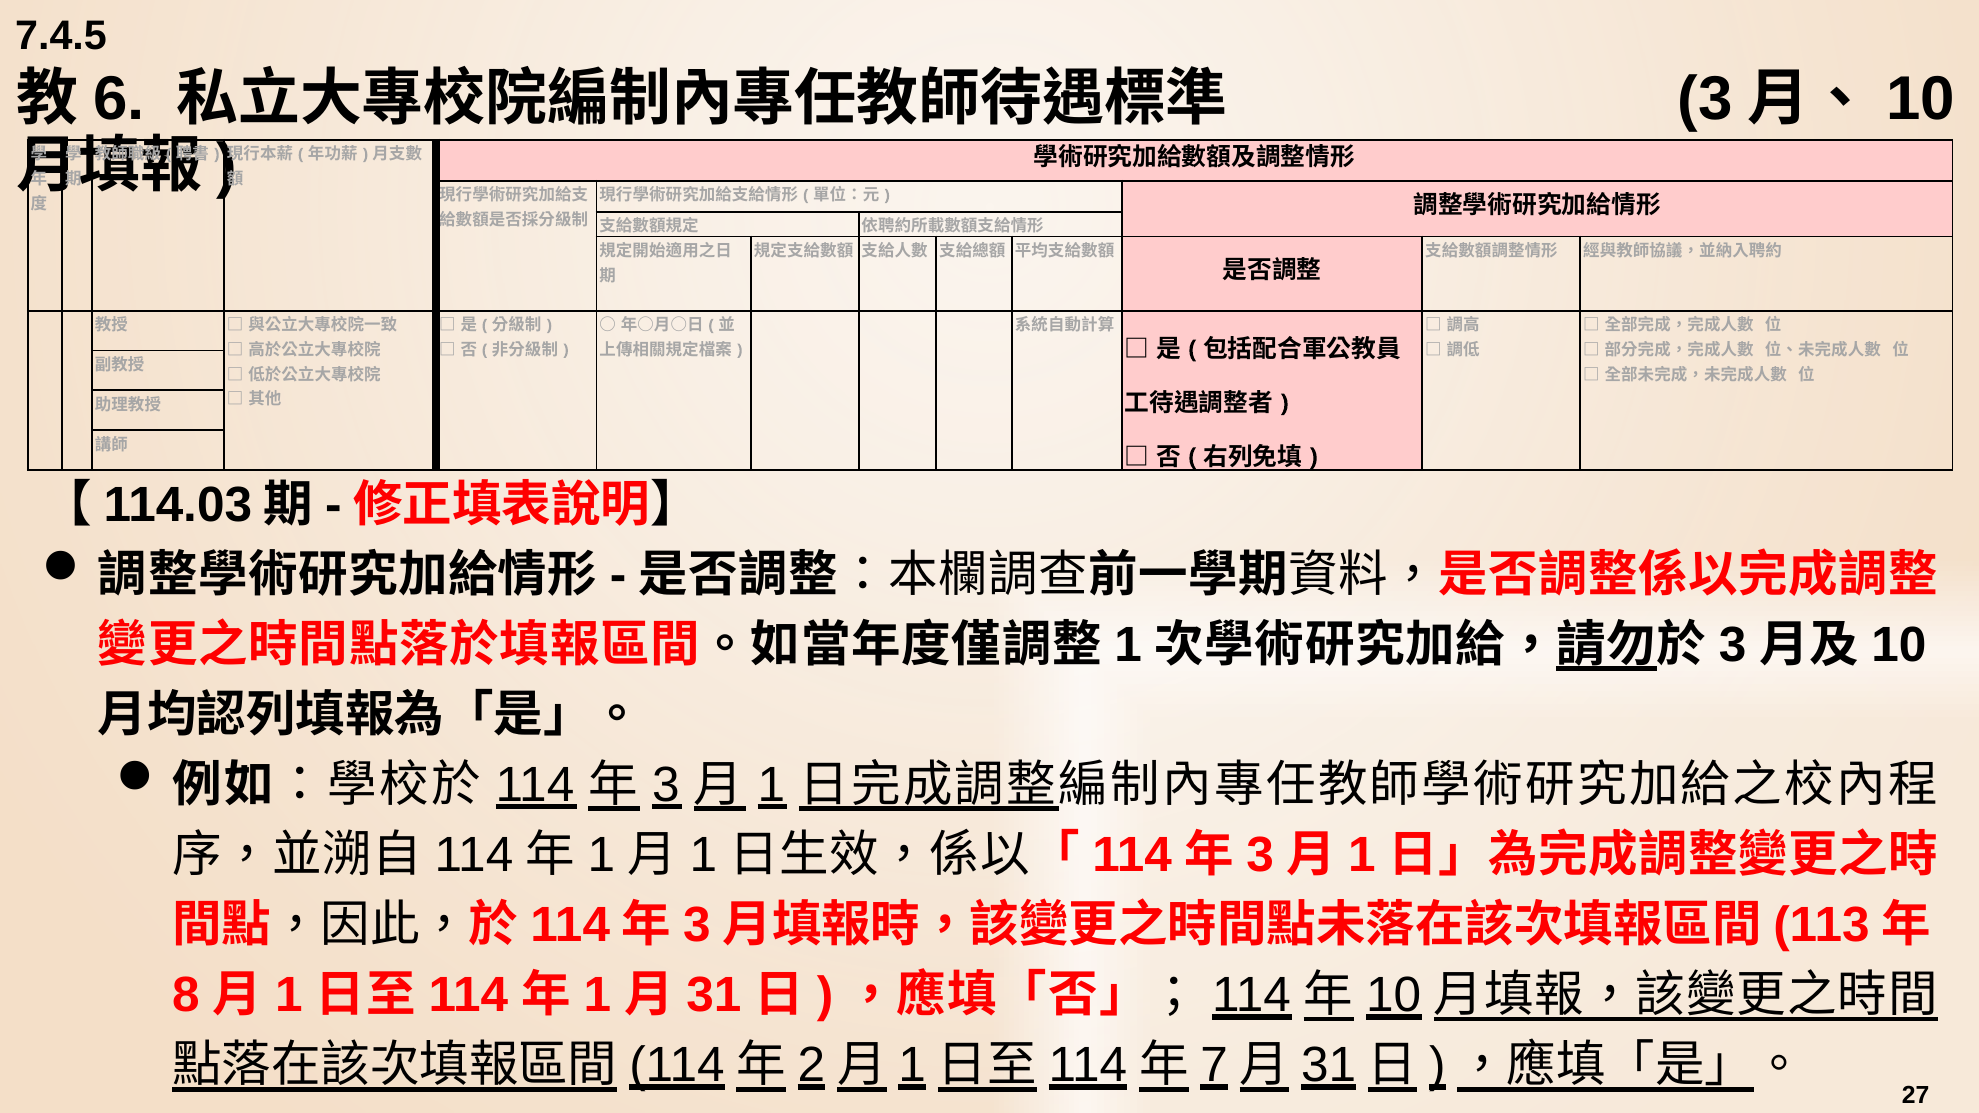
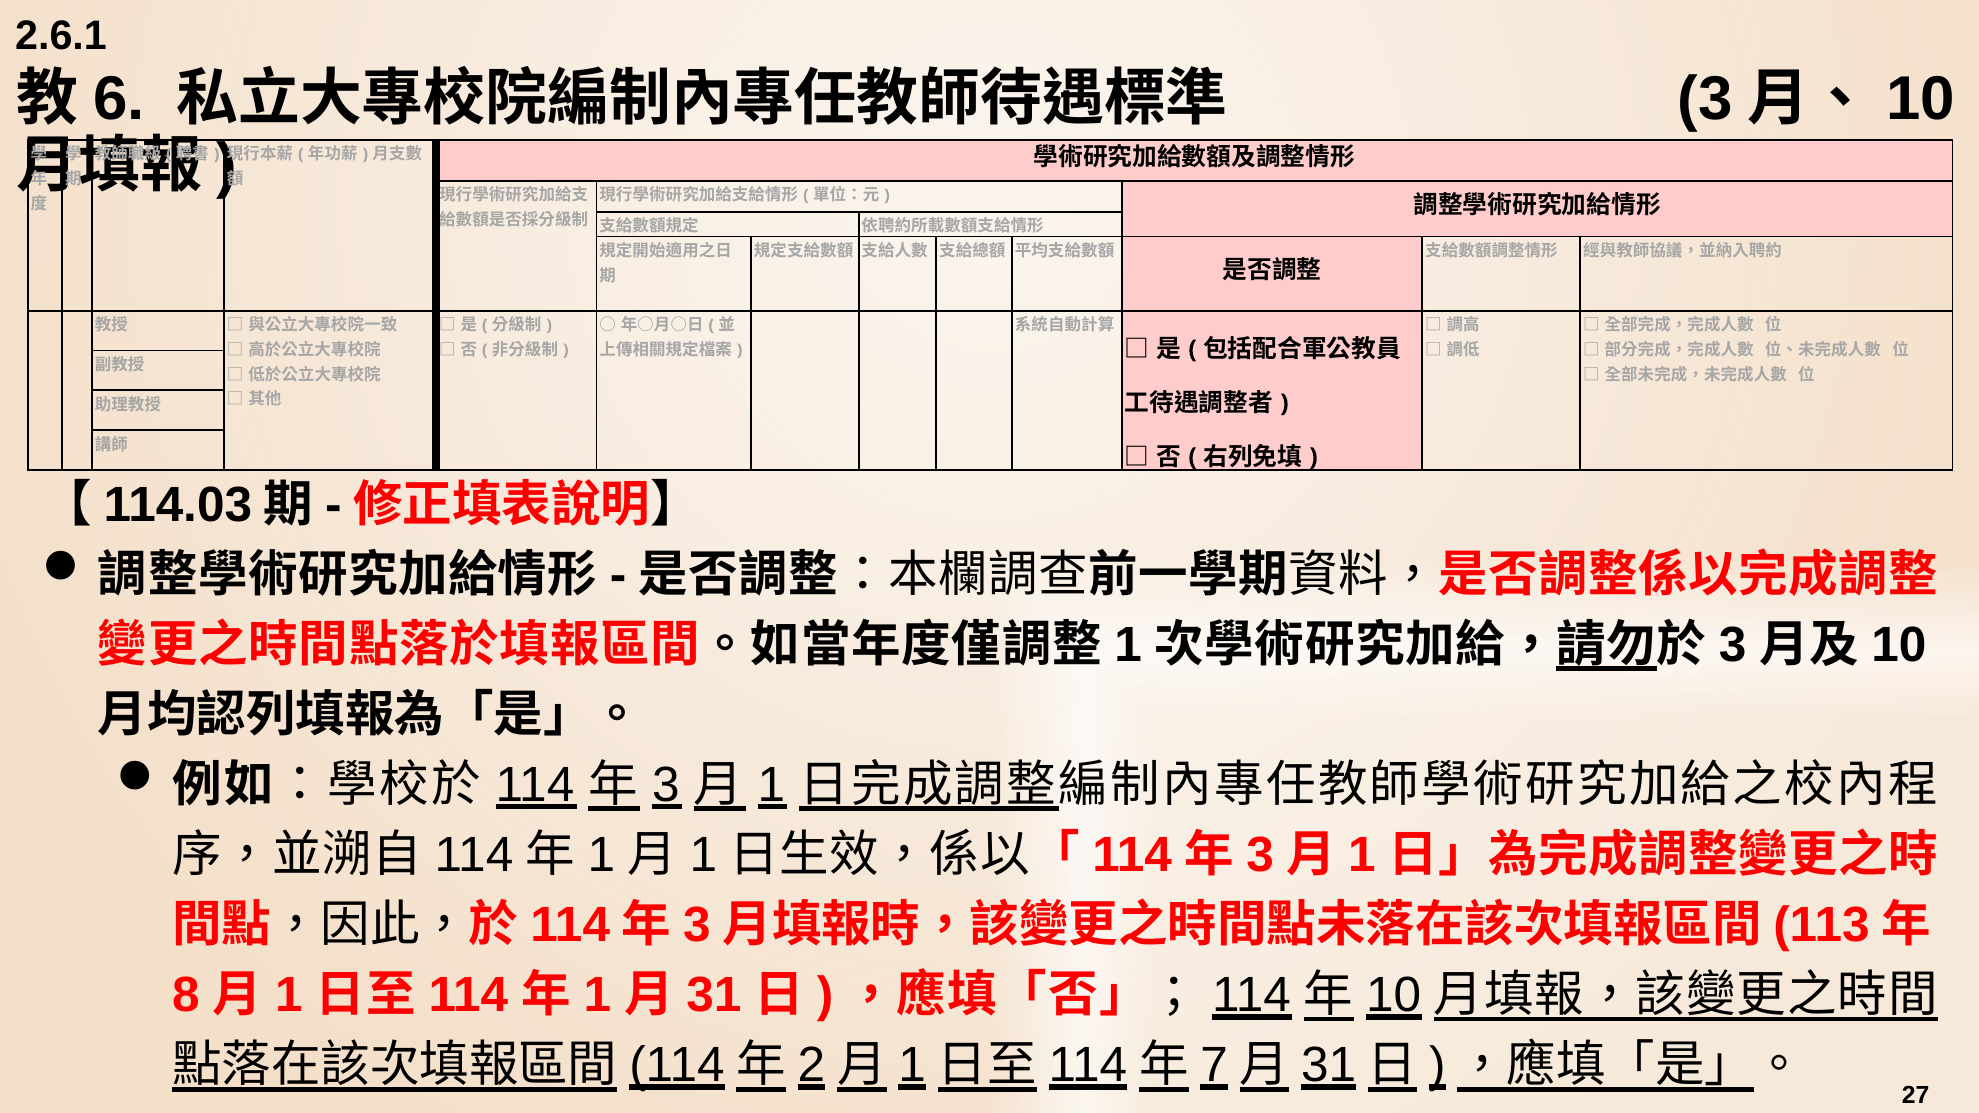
7.4.5: 7.4.5 -> 2.6.1
